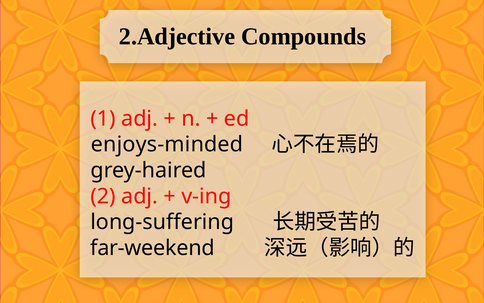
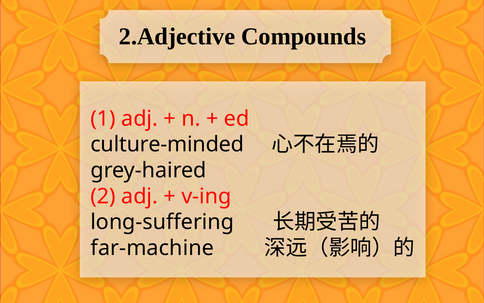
enjoys-minded: enjoys-minded -> culture-minded
far-weekend: far-weekend -> far-machine
